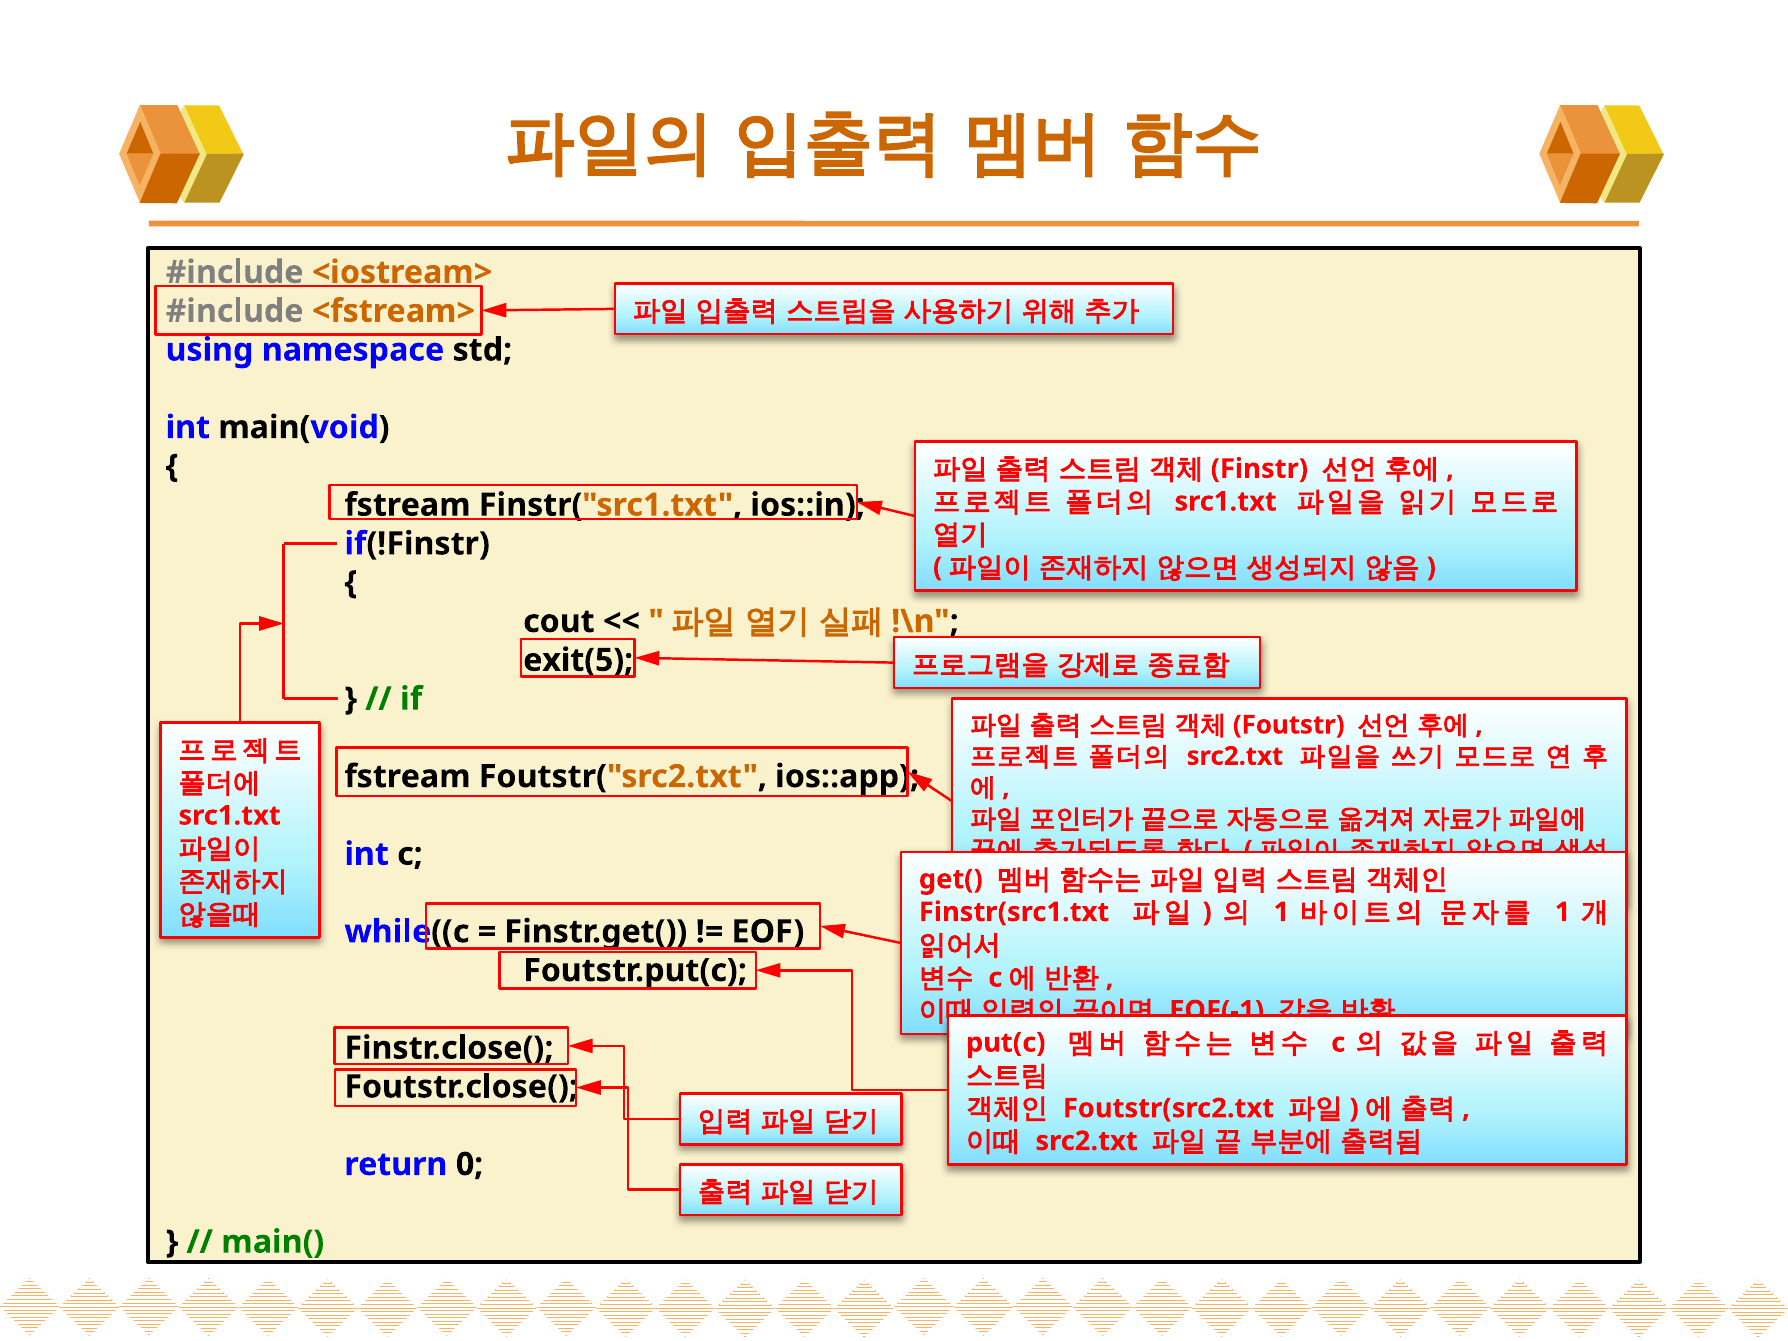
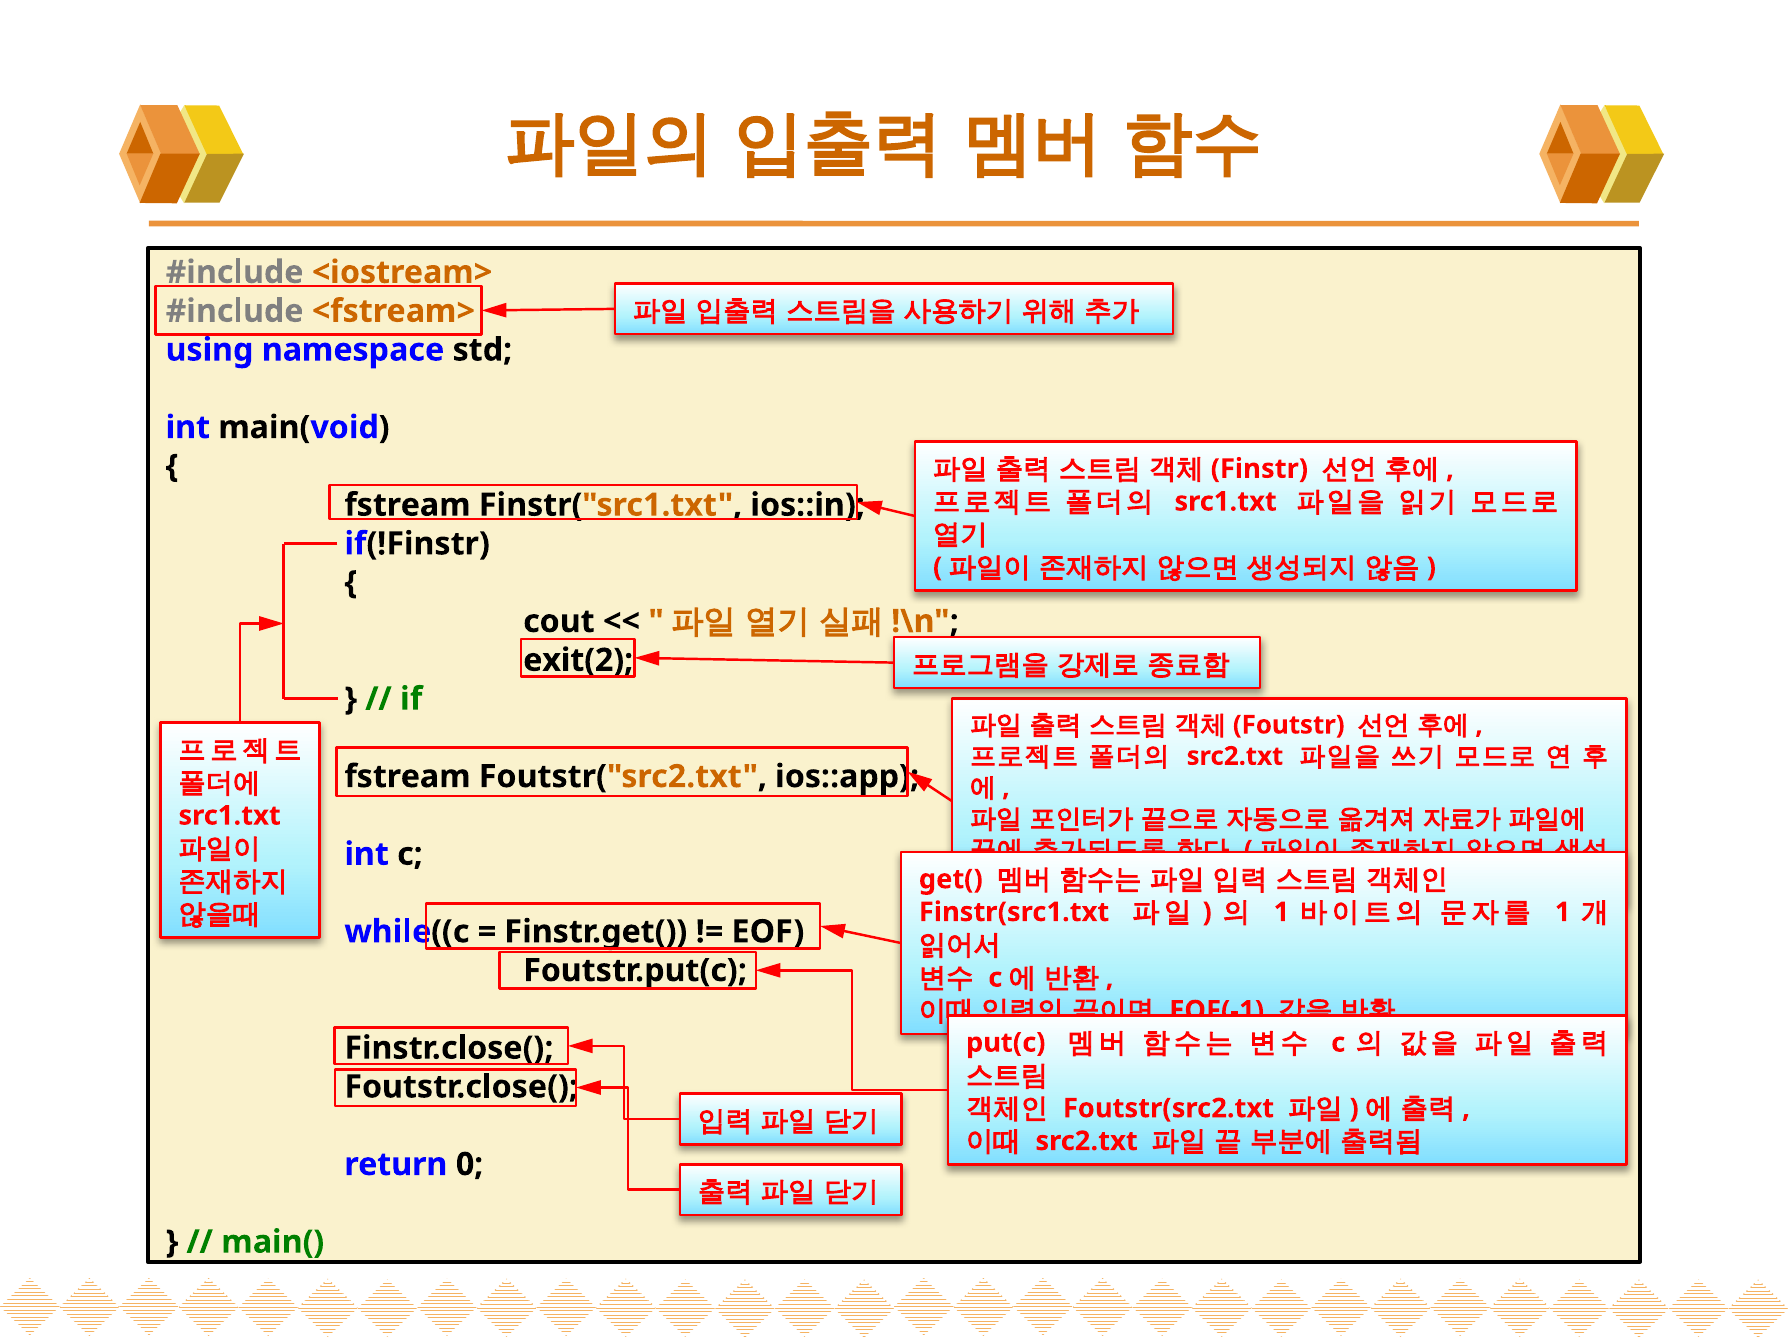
exit(5: exit(5 -> exit(2
